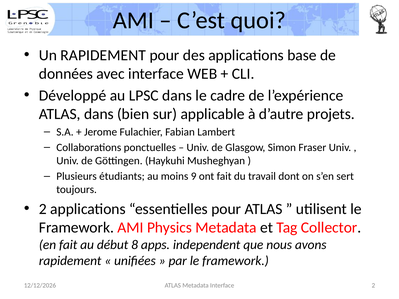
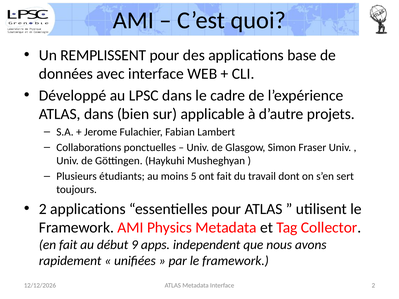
Un RAPIDEMENT: RAPIDEMENT -> REMPLISSENT
9: 9 -> 5
8: 8 -> 9
